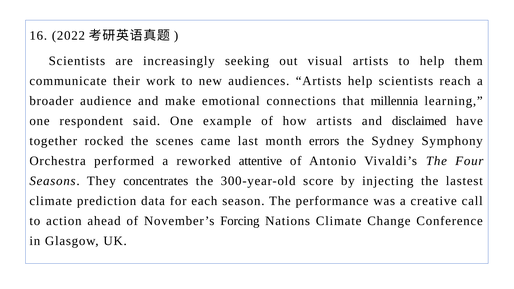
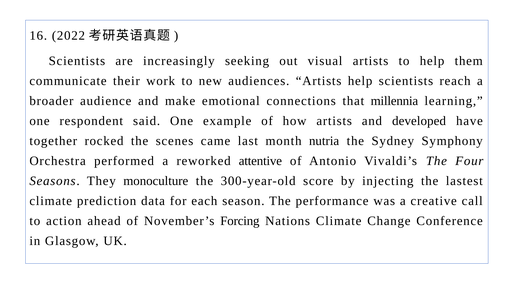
disclaimed: disclaimed -> developed
errors: errors -> nutria
concentrates: concentrates -> monoculture
